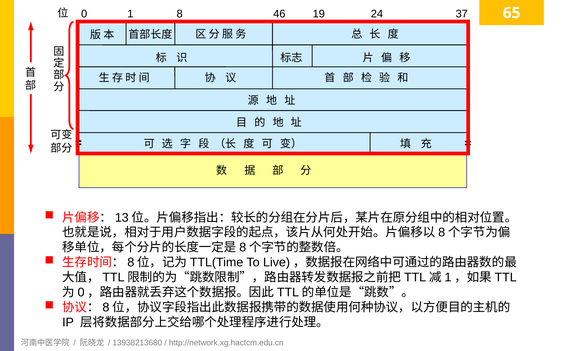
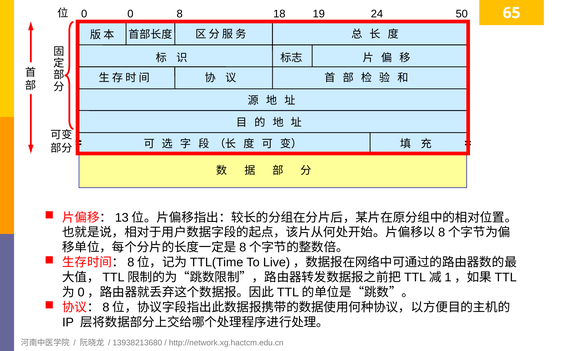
0 1: 1 -> 0
46: 46 -> 18
37: 37 -> 50
